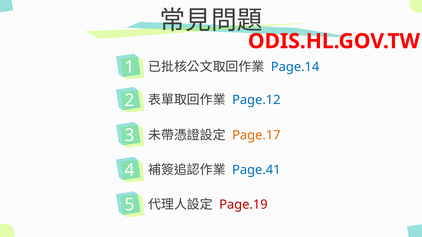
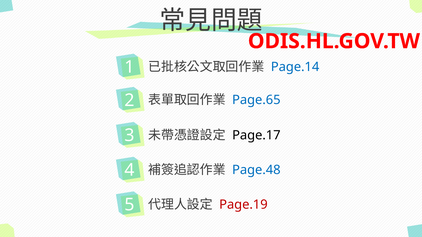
Page.12: Page.12 -> Page.65
Page.17 colour: orange -> black
Page.41: Page.41 -> Page.48
